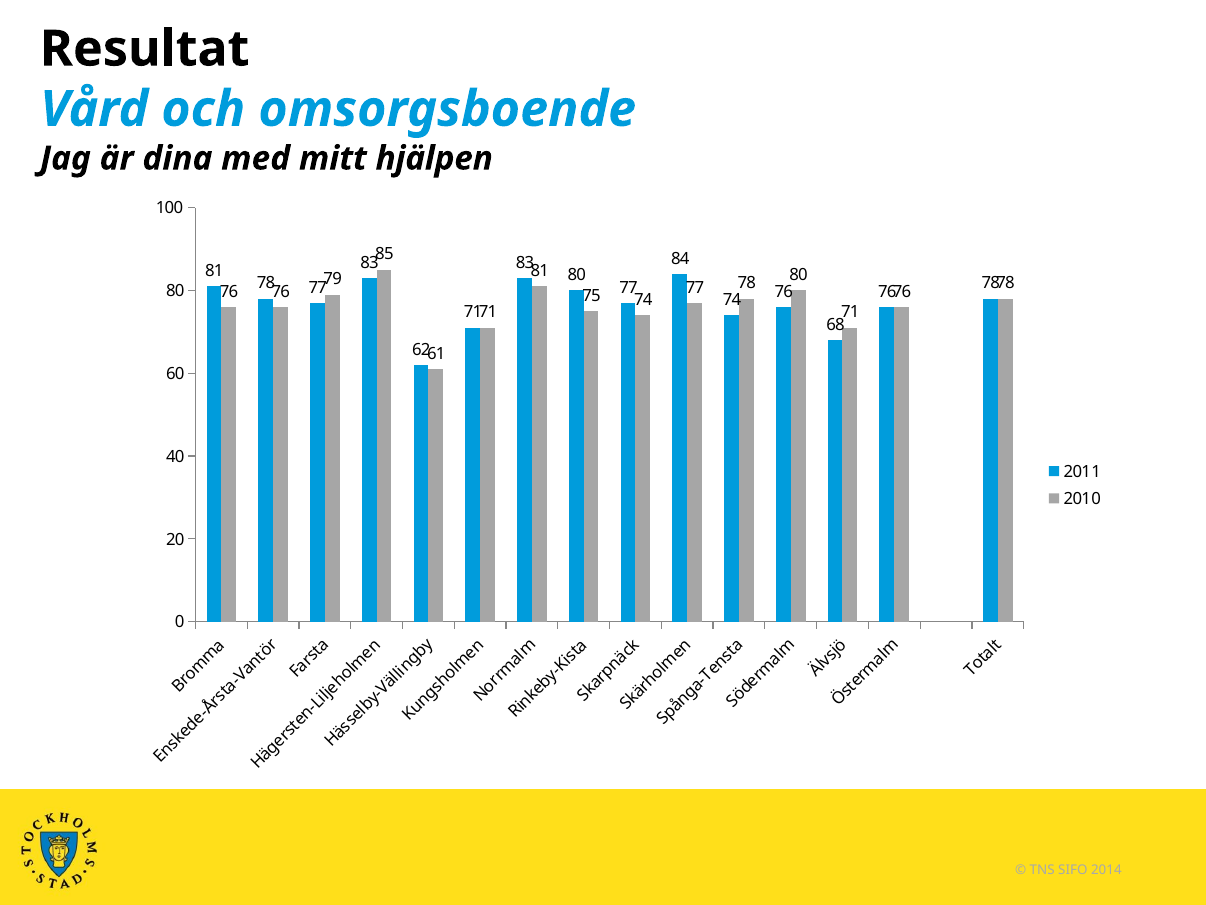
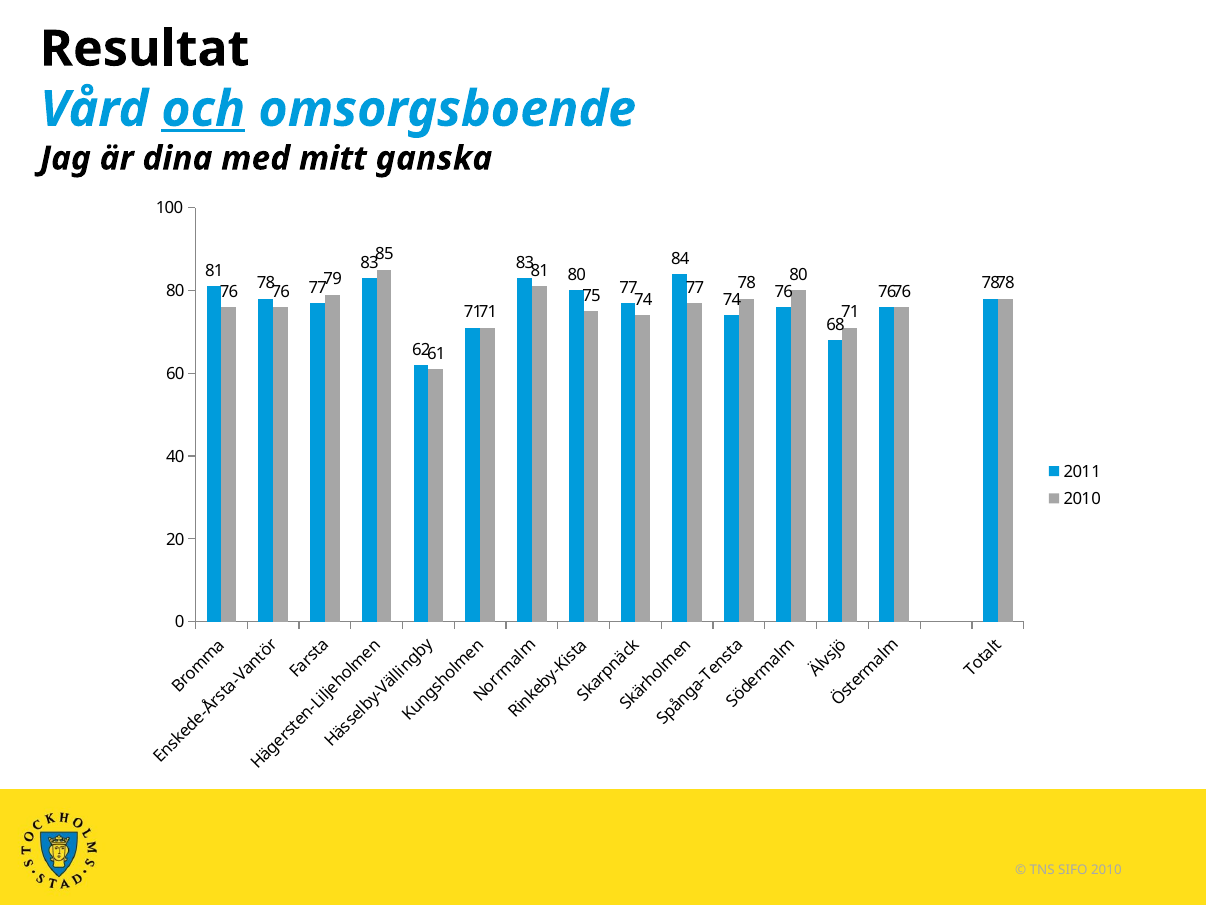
och underline: none -> present
hjälpen: hjälpen -> ganska
SIFO 2014: 2014 -> 2010
